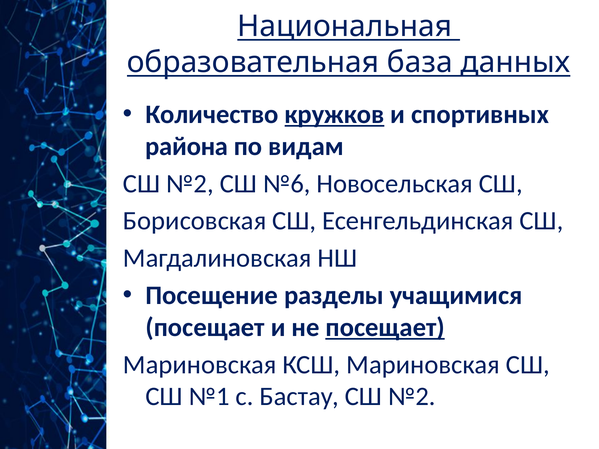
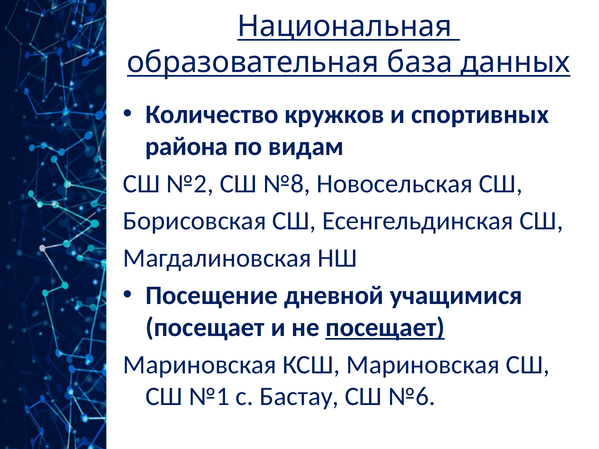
кружков underline: present -> none
№6: №6 -> №8
разделы: разделы -> дневной
Бастау СШ №2: №2 -> №6
